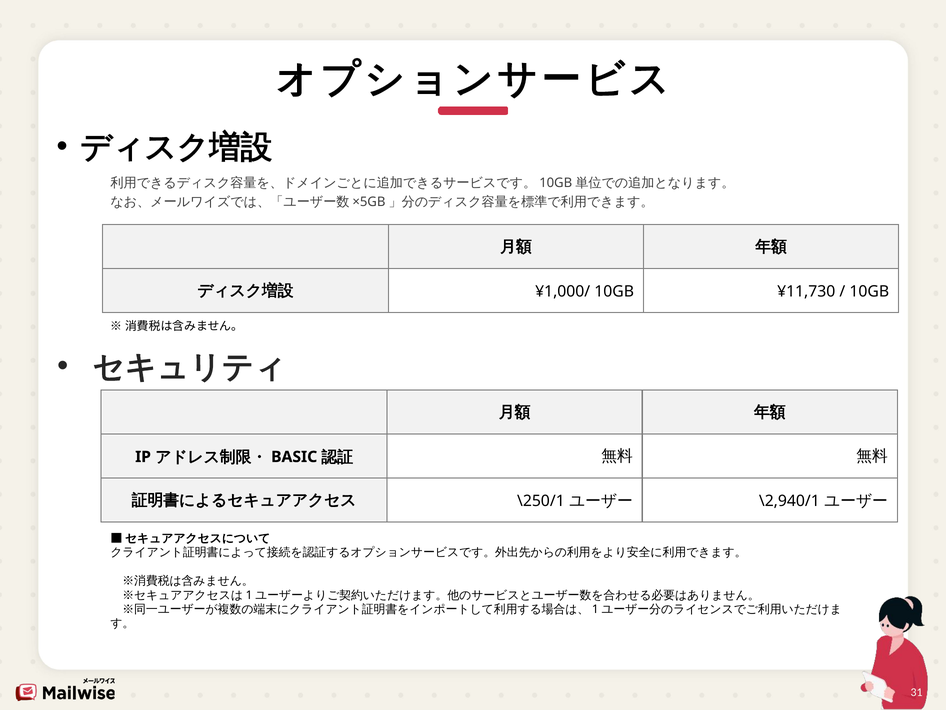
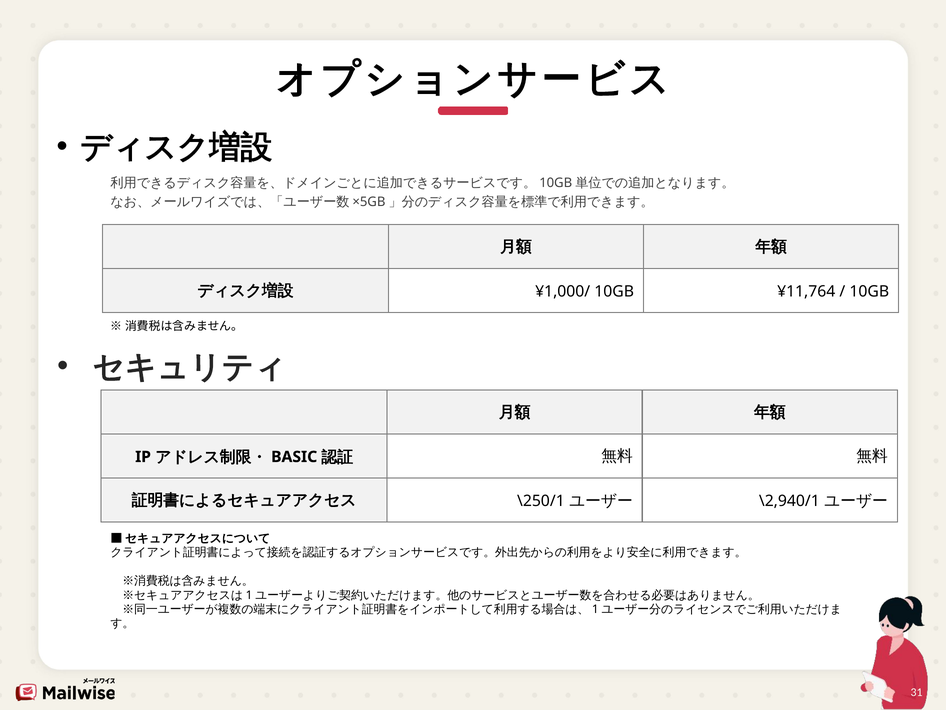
¥11,730: ¥11,730 -> ¥11,764
